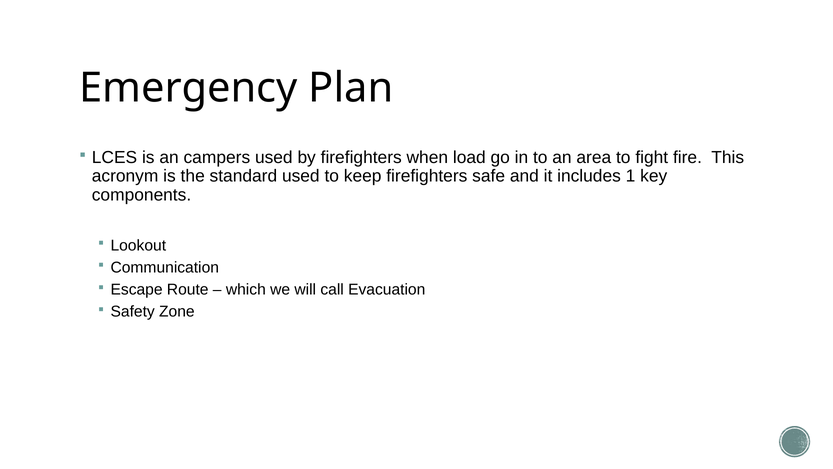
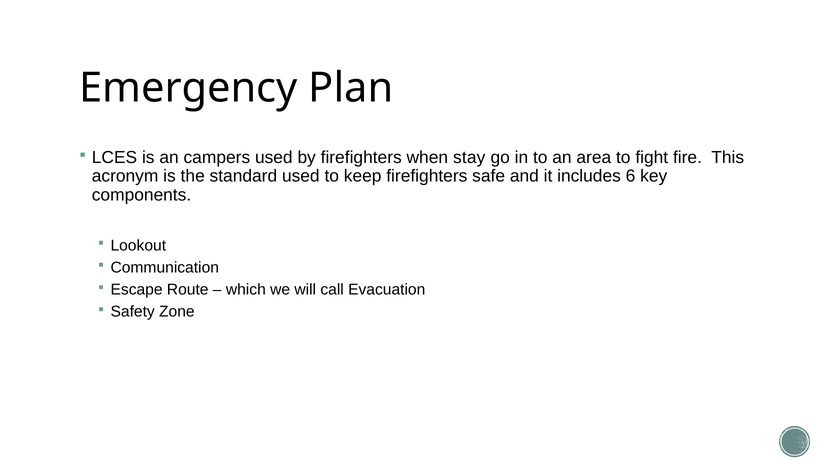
load: load -> stay
1: 1 -> 6
